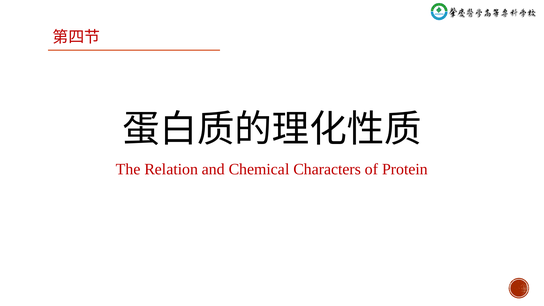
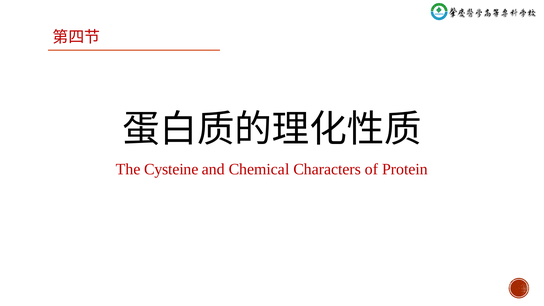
Relation: Relation -> Cysteine
